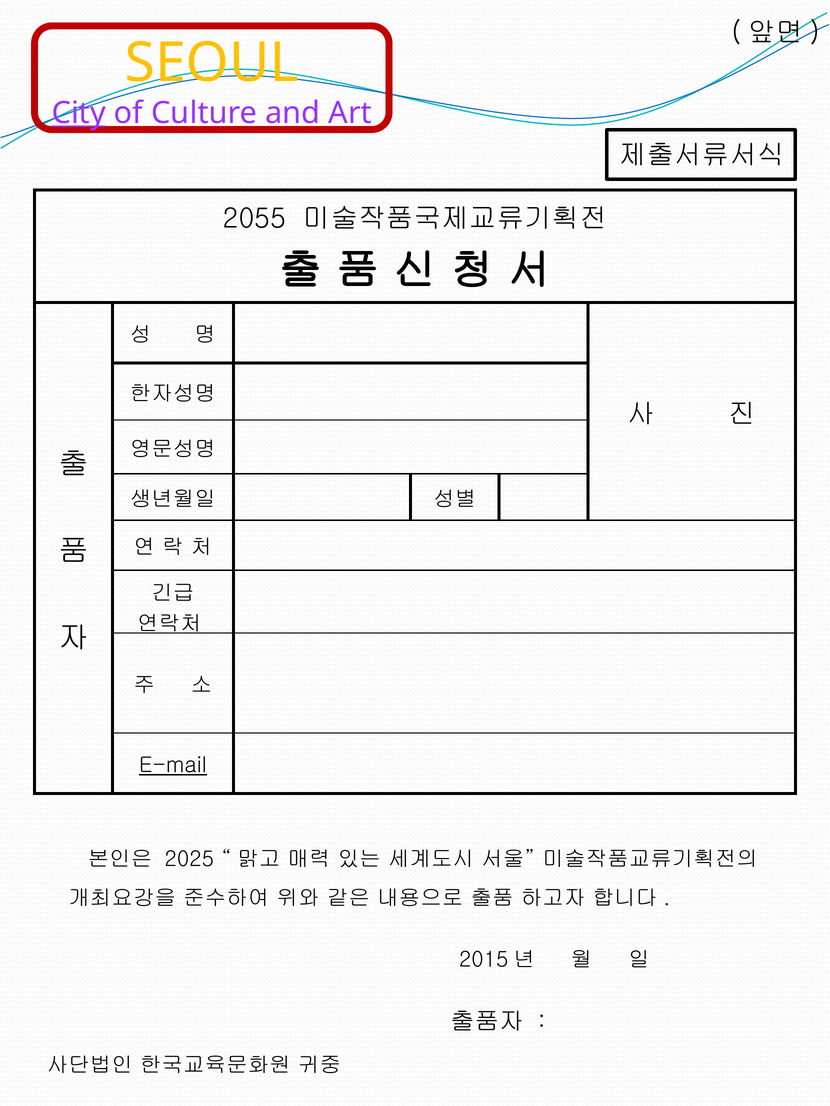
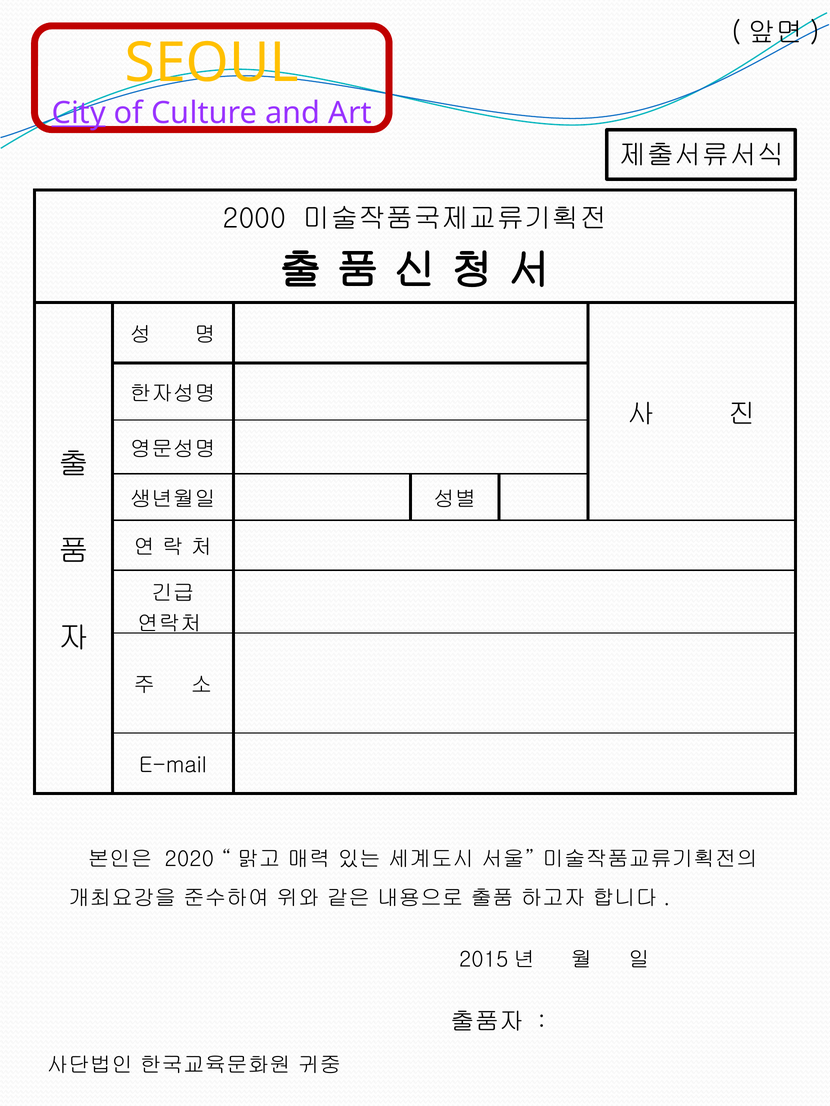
2055: 2055 -> 2000
E-mail underline: present -> none
2025: 2025 -> 2020
